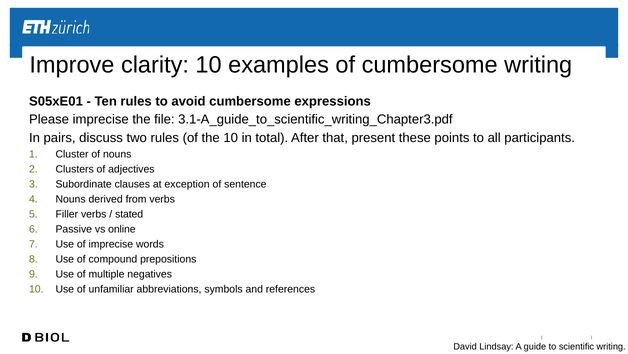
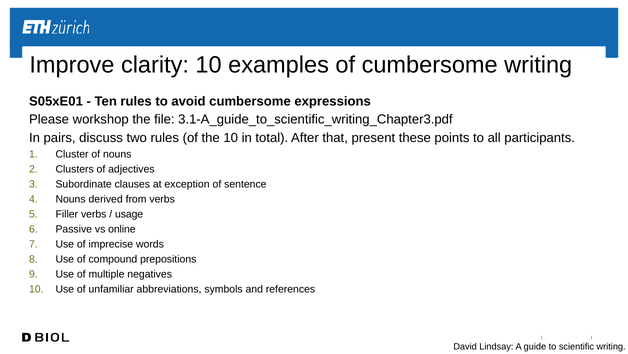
Please imprecise: imprecise -> workshop
stated: stated -> usage
